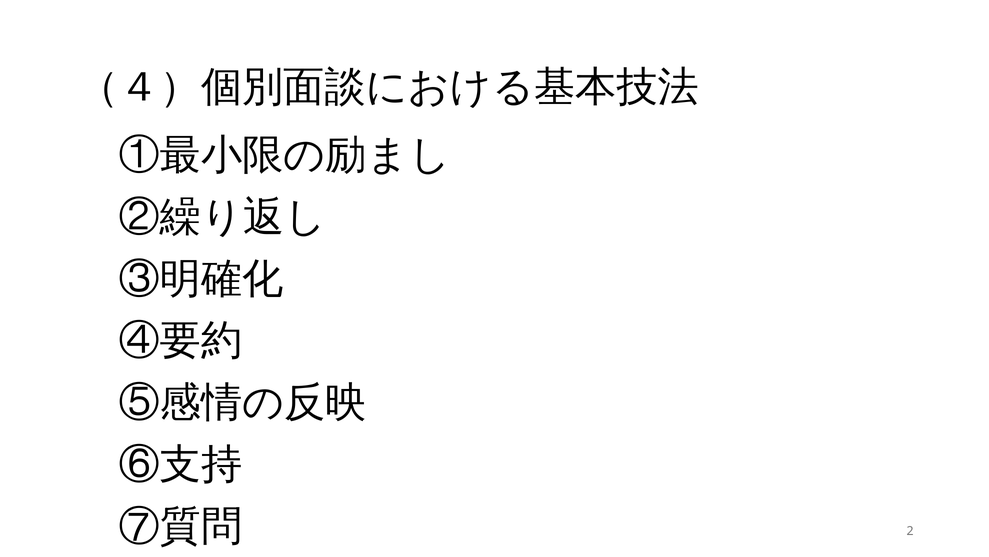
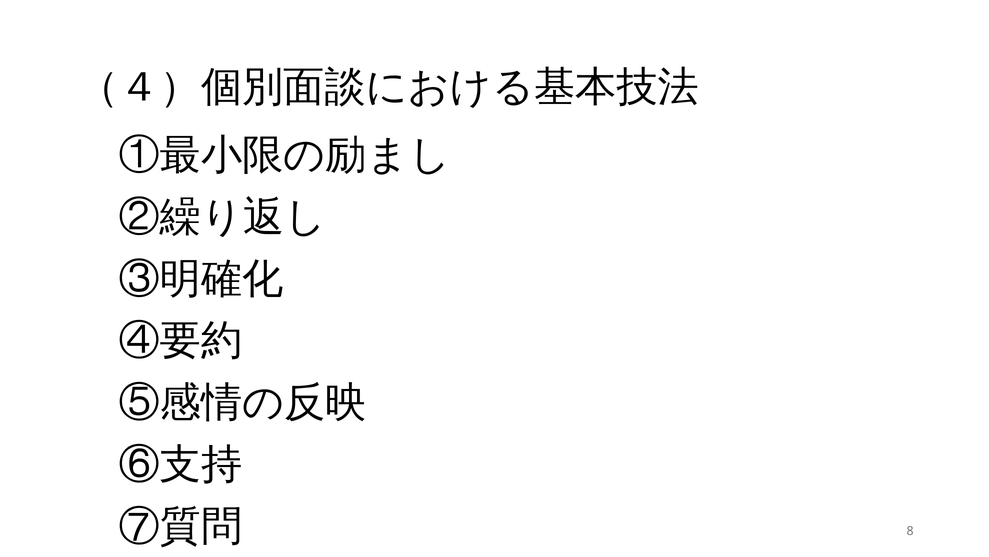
2: 2 -> 8
